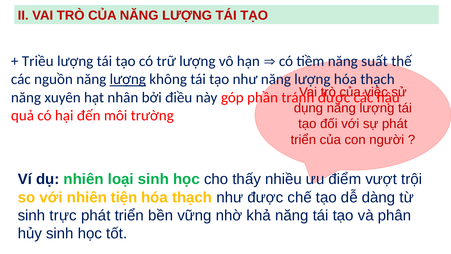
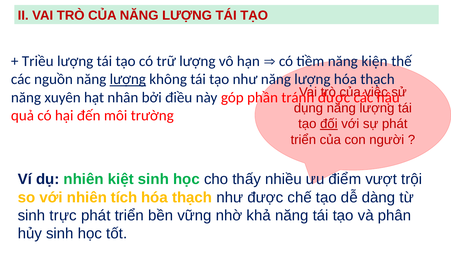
suất: suất -> kiện
đối underline: none -> present
loại: loại -> kiệt
tiện: tiện -> tích
